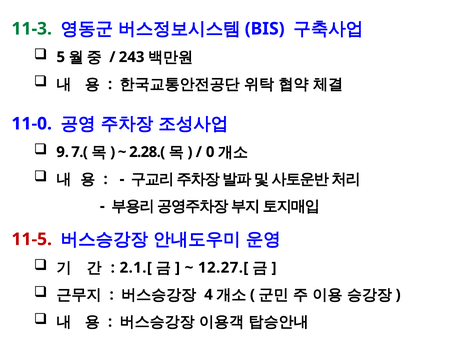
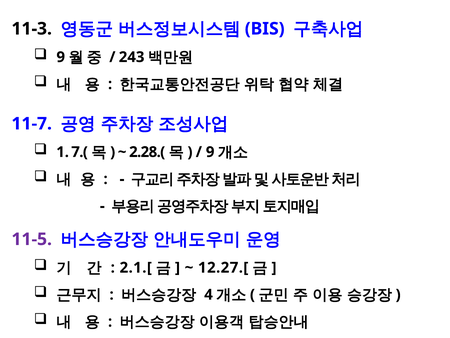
11-3 colour: green -> black
5 at (61, 57): 5 -> 9
11-0: 11-0 -> 11-7
9: 9 -> 1
0 at (210, 152): 0 -> 9
11-5 colour: red -> purple
